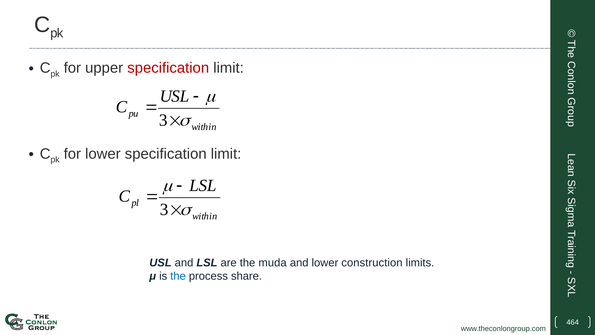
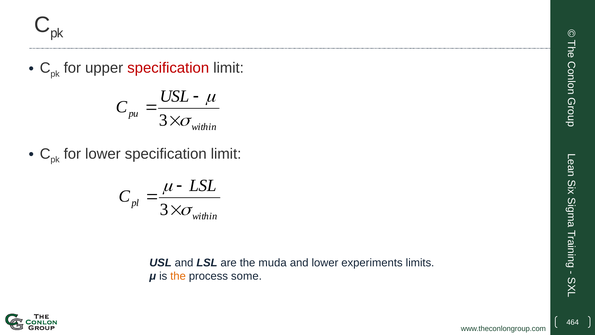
construction: construction -> experiments
the at (178, 276) colour: blue -> orange
share: share -> some
